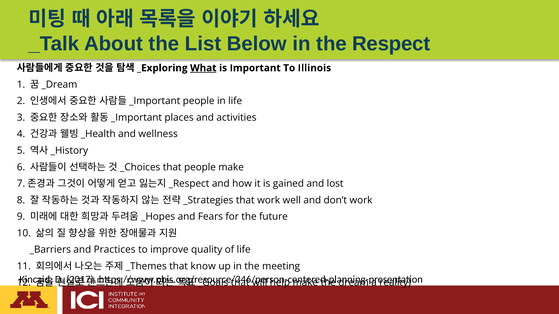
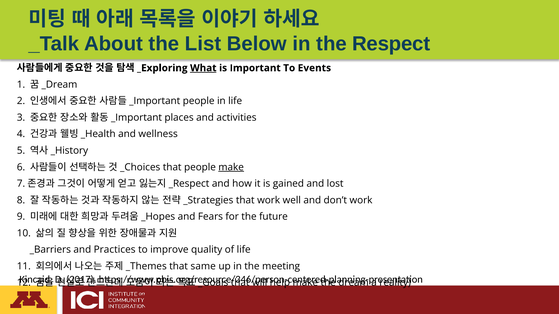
Illinois: Illinois -> Events
make at (231, 167) underline: none -> present
know: know -> same
